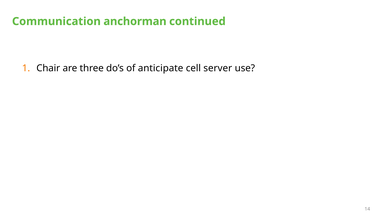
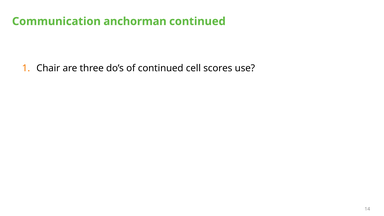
of anticipate: anticipate -> continued
server: server -> scores
